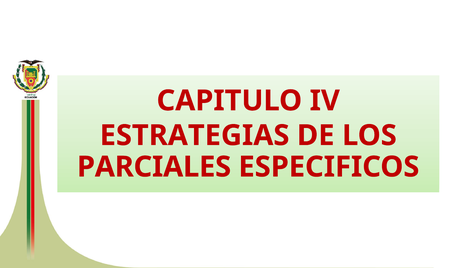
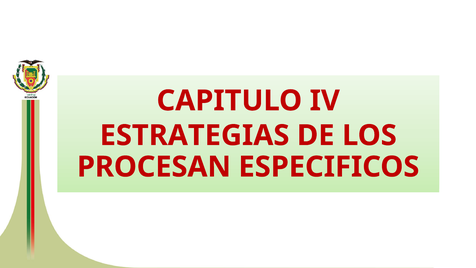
PARCIALES: PARCIALES -> PROCESAN
